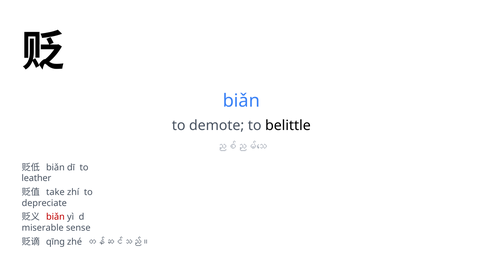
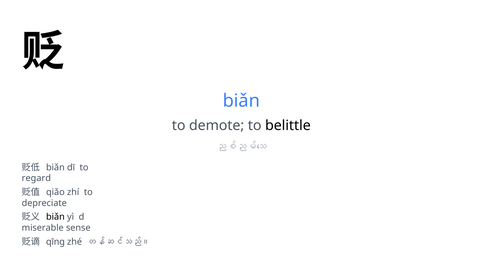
leather: leather -> regard
take: take -> qiǎo
biǎn at (55, 217) colour: red -> black
